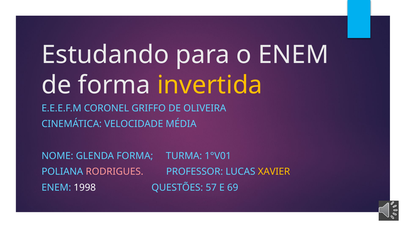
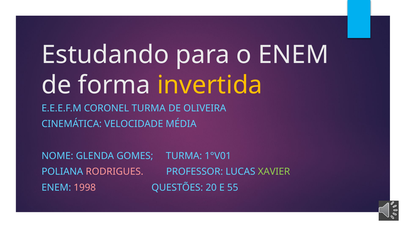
CORONEL GRIFFO: GRIFFO -> TURMA
GLENDA FORMA: FORMA -> GOMES
XAVIER colour: yellow -> light green
1998 colour: white -> pink
57: 57 -> 20
69: 69 -> 55
